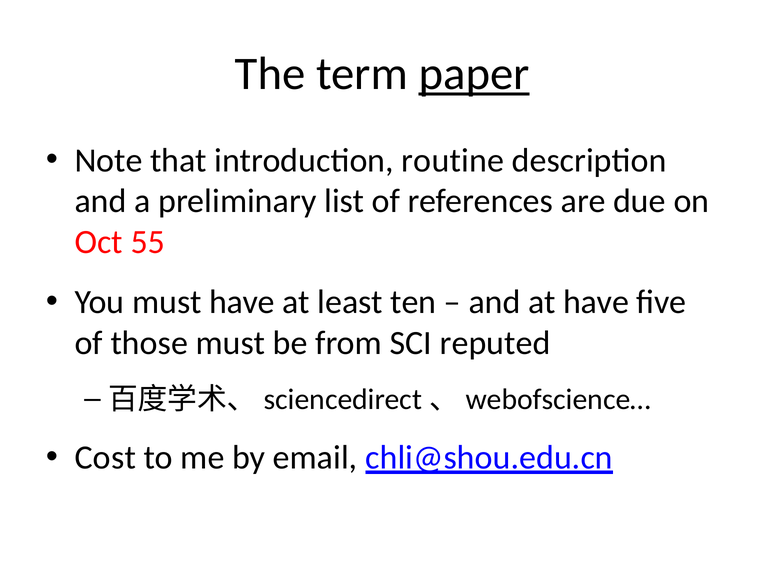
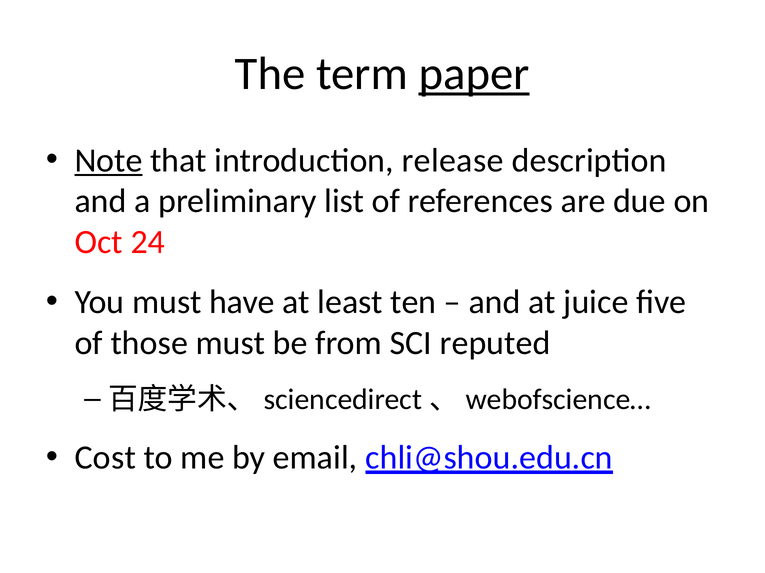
Note underline: none -> present
routine: routine -> release
55: 55 -> 24
at have: have -> juice
